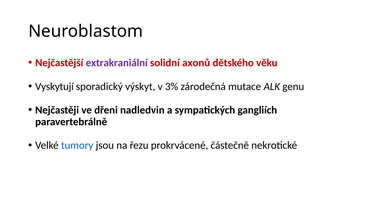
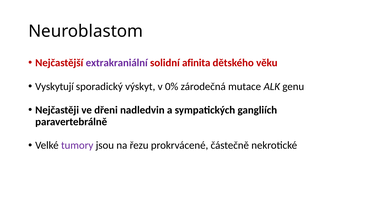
axonů: axonů -> afinita
3%: 3% -> 0%
tumory colour: blue -> purple
